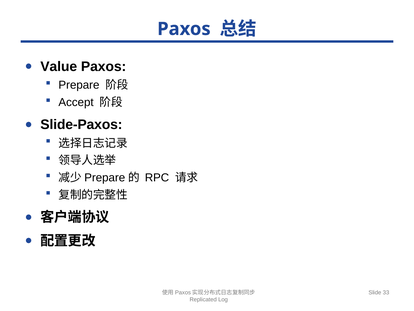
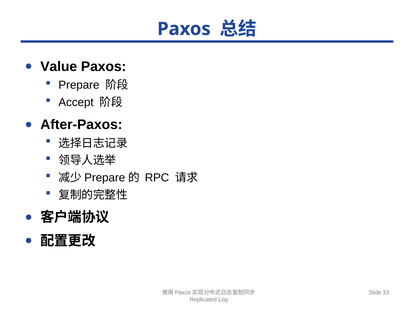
Slide-Paxos: Slide-Paxos -> After-Paxos
